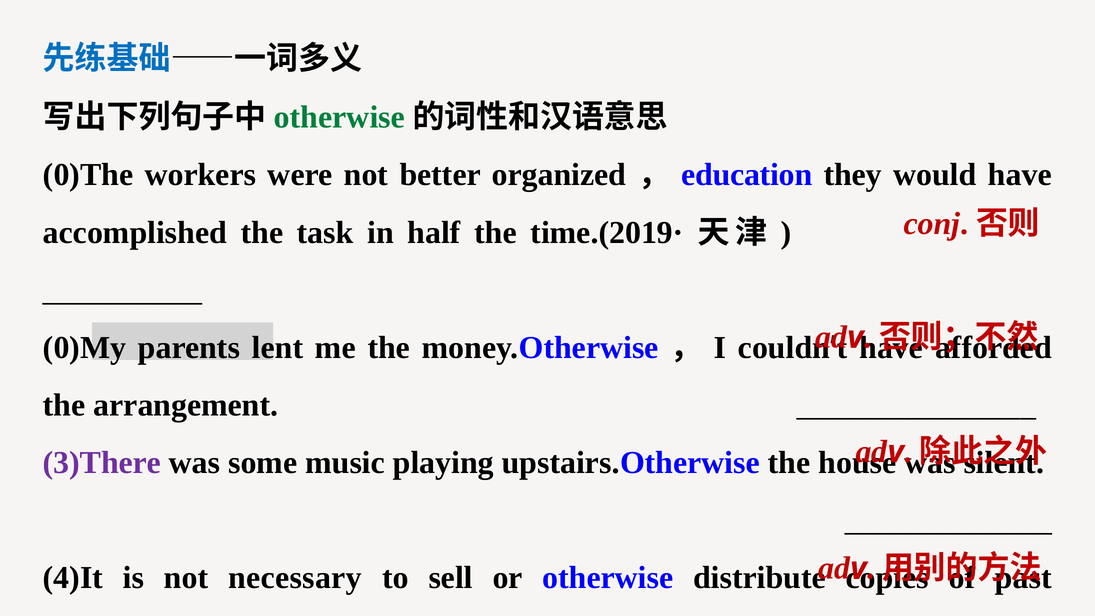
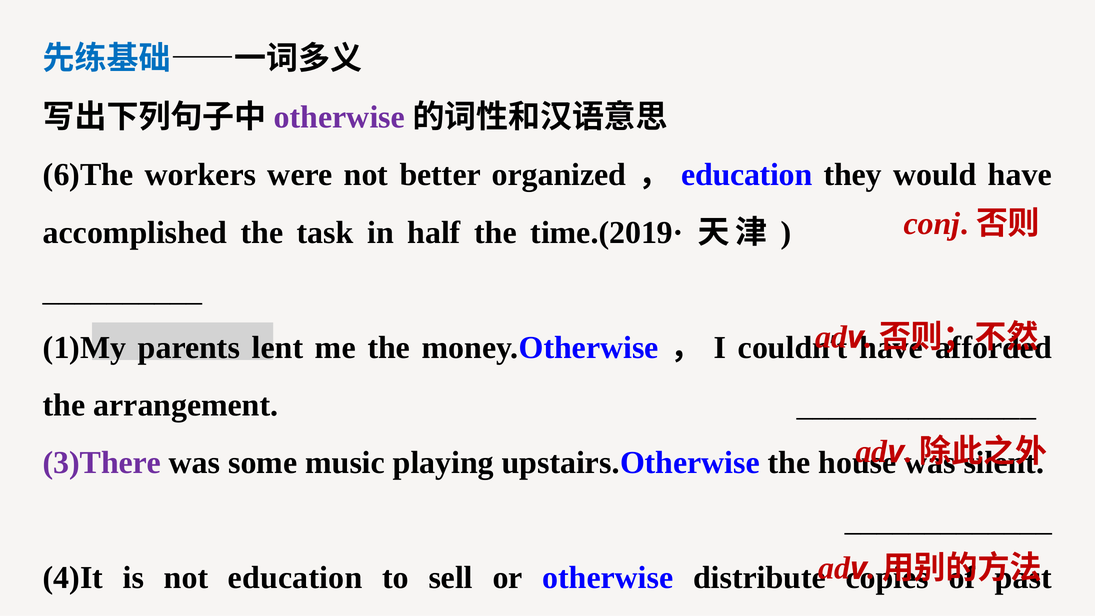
otherwise at (339, 117) colour: green -> purple
0)The: 0)The -> 6)The
0)My: 0)My -> 1)My
not necessary: necessary -> education
